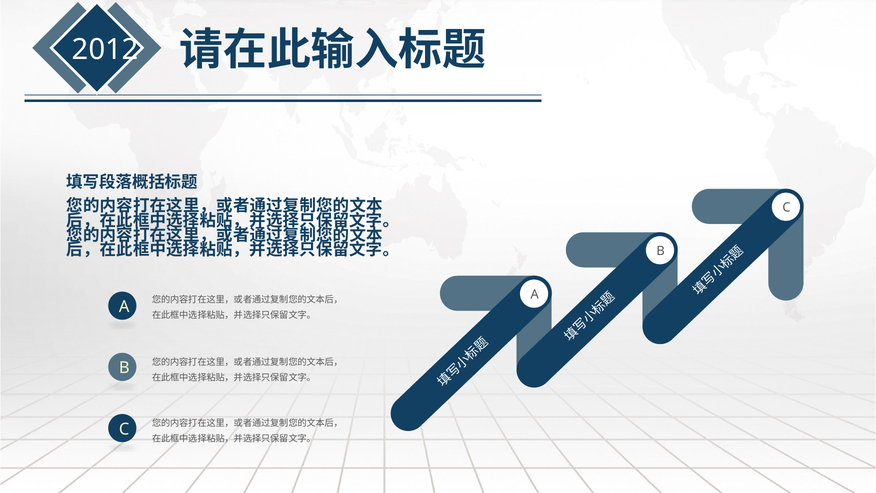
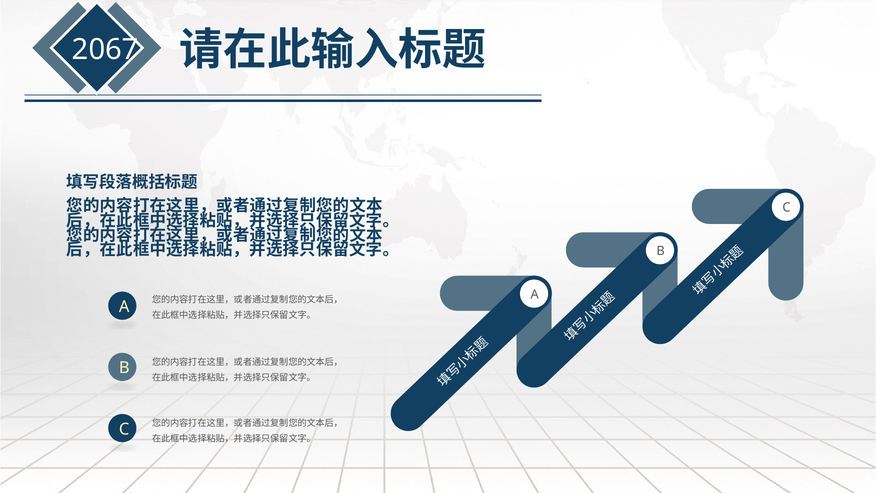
2012: 2012 -> 2067
